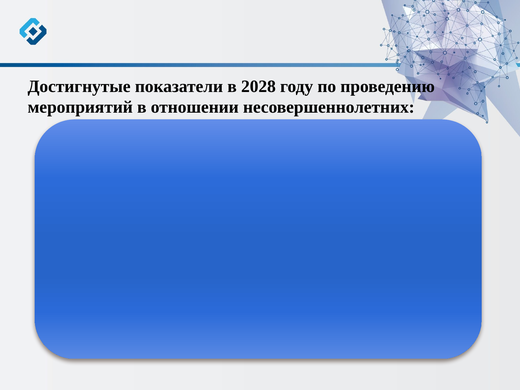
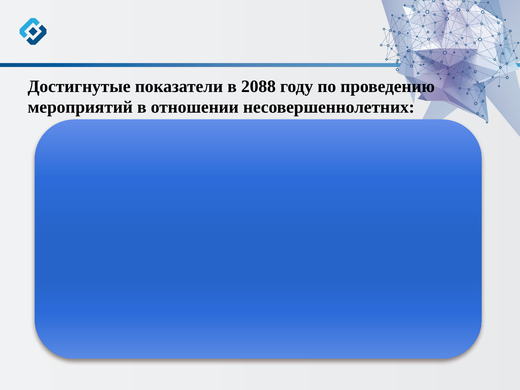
2028: 2028 -> 2088
